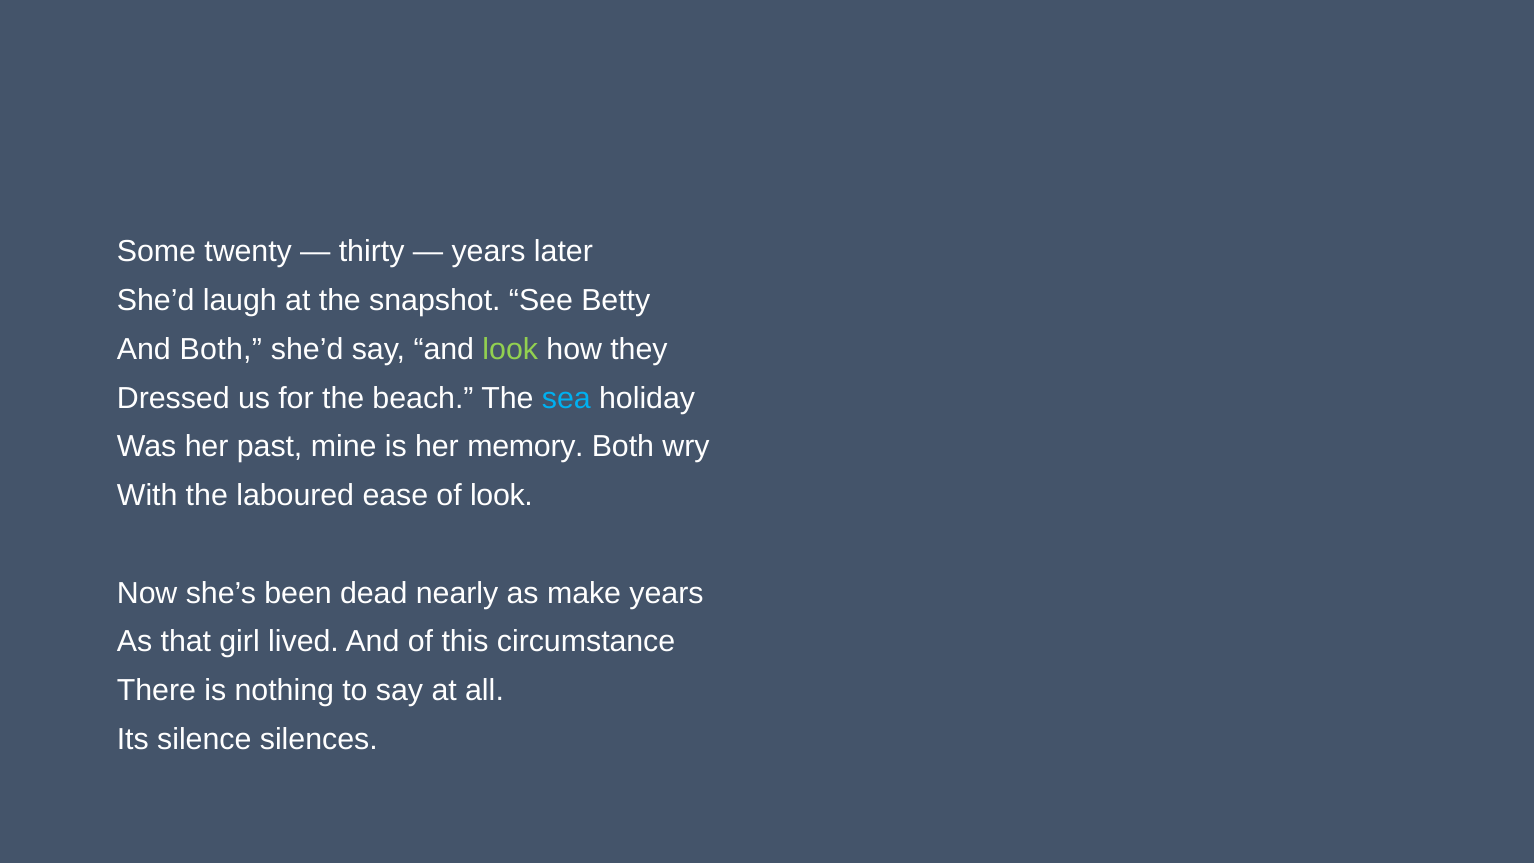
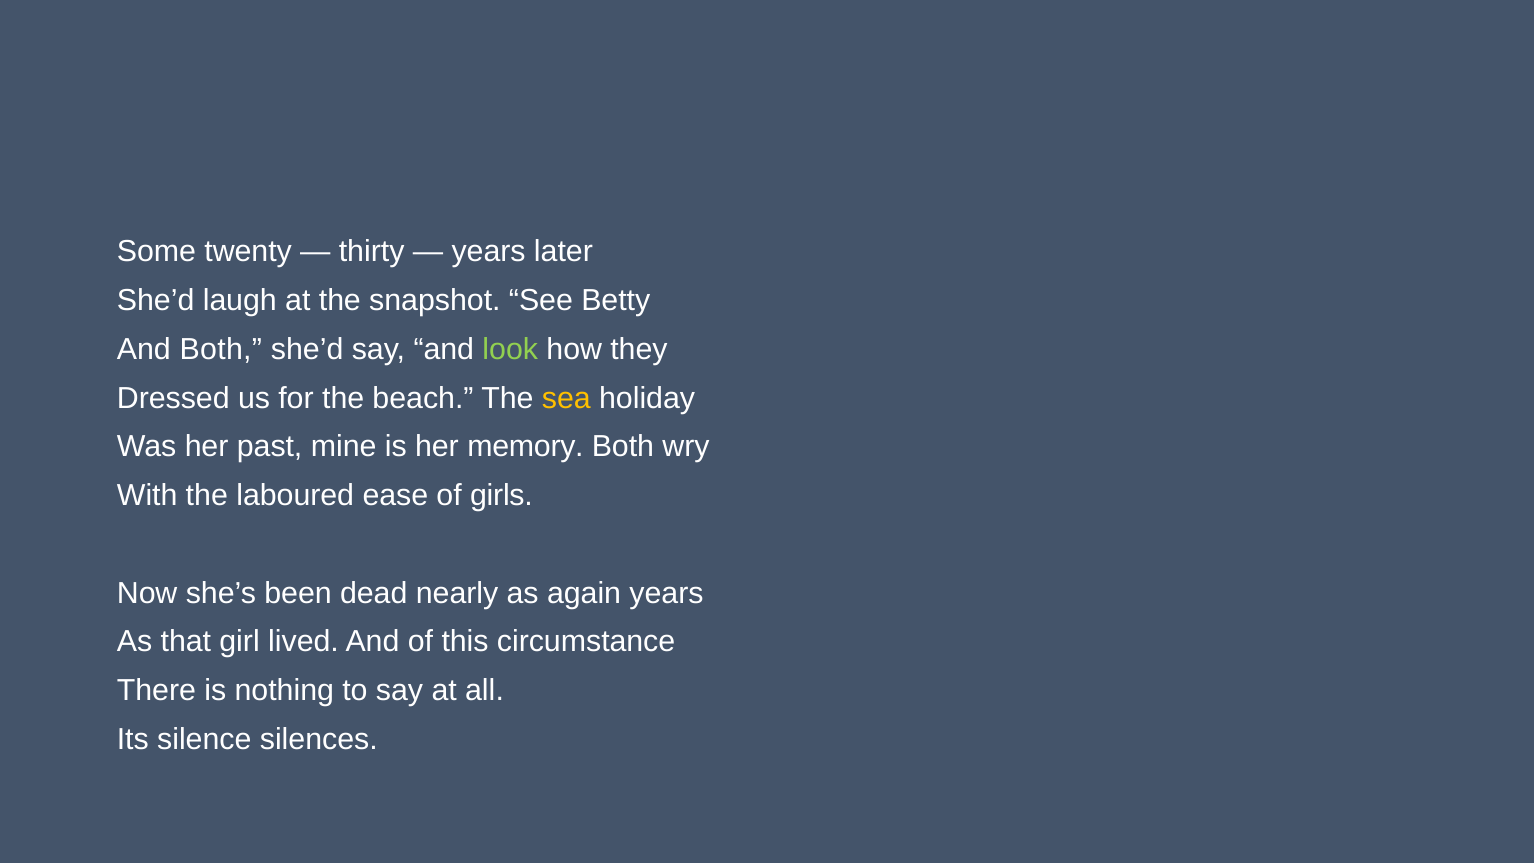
sea colour: light blue -> yellow
of look: look -> girls
make: make -> again
